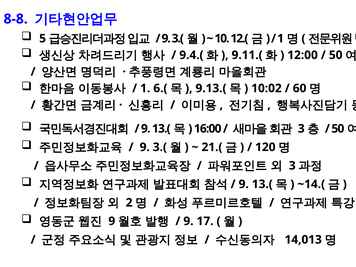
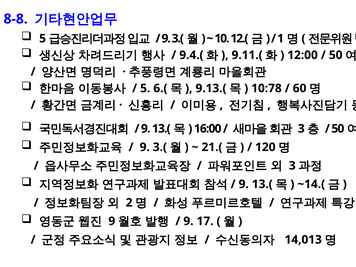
1 at (145, 88): 1 -> 5
10:02: 10:02 -> 10:78
